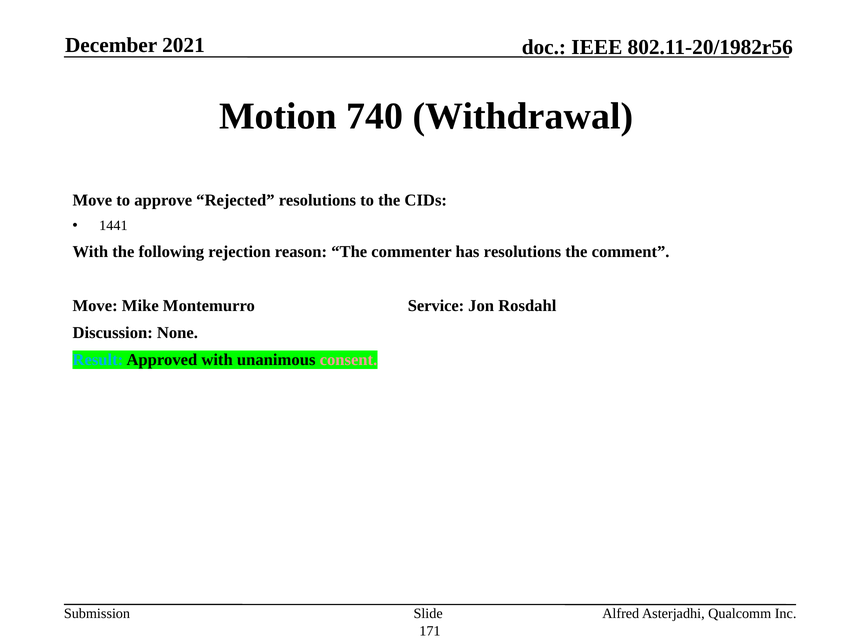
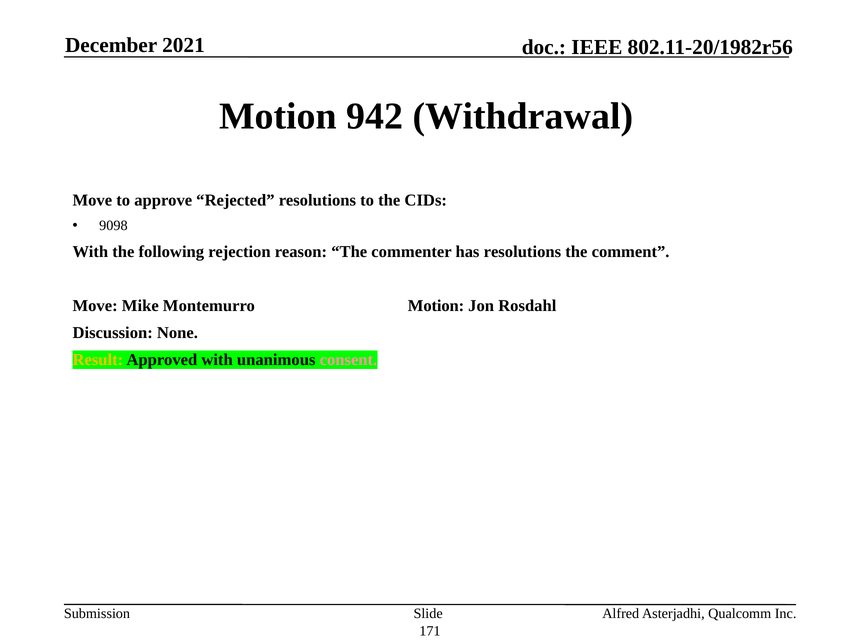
740: 740 -> 942
1441: 1441 -> 9098
Montemurro Service: Service -> Motion
Result colour: light blue -> yellow
